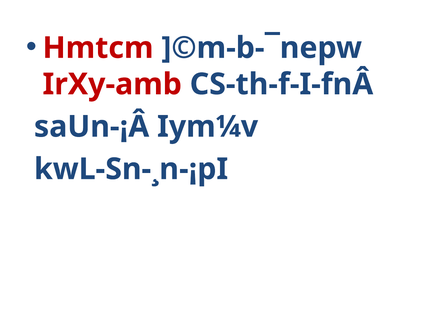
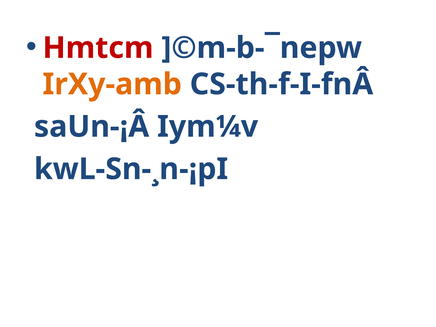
IrXy-amb colour: red -> orange
